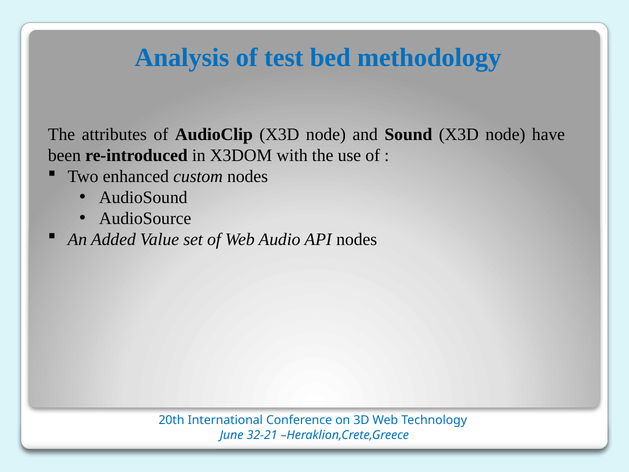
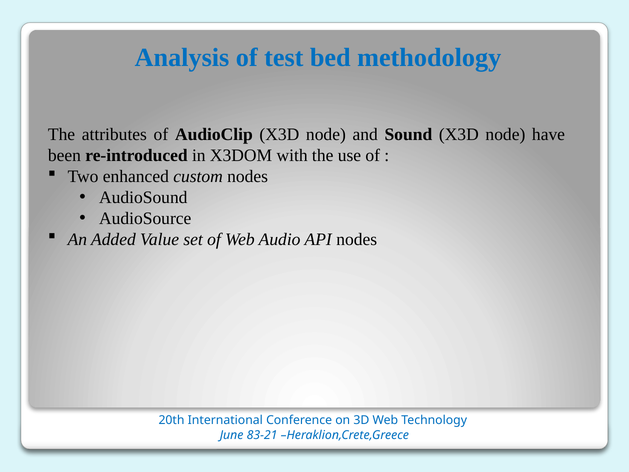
32-21: 32-21 -> 83-21
